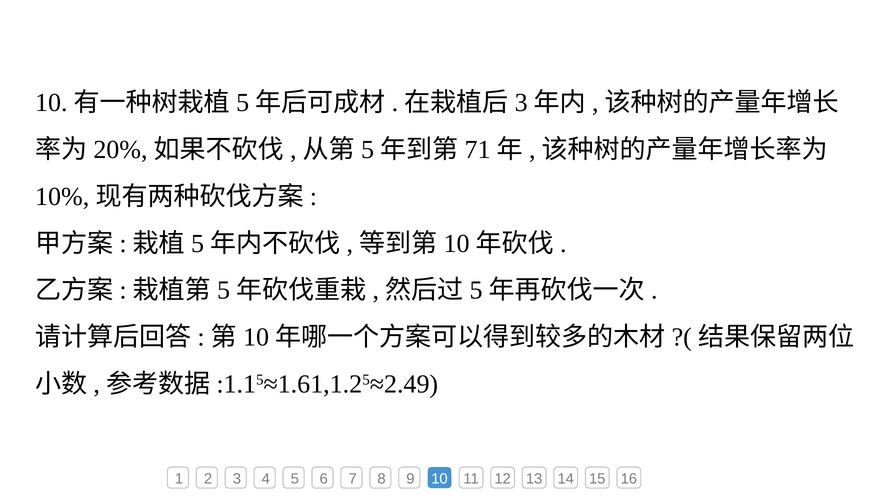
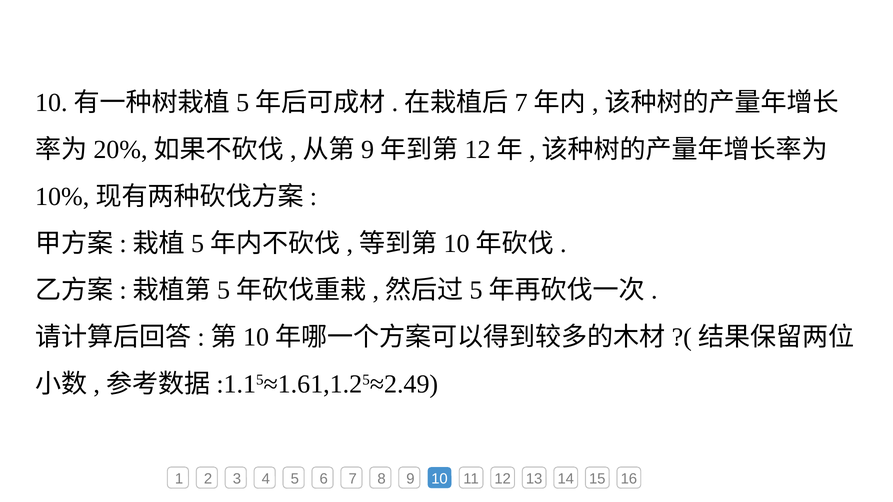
3 at (521, 103): 3 -> 7
5 at (368, 150): 5 -> 9
71 at (478, 150): 71 -> 12
